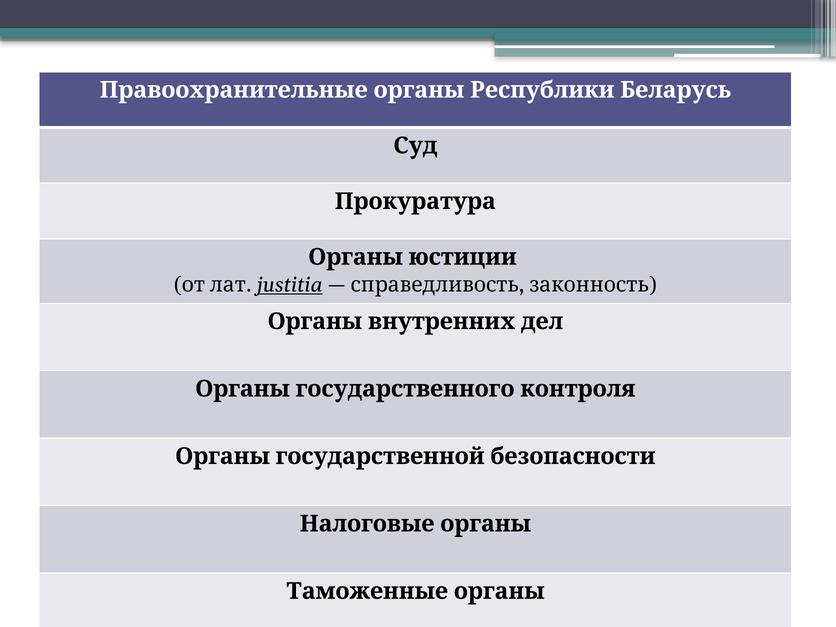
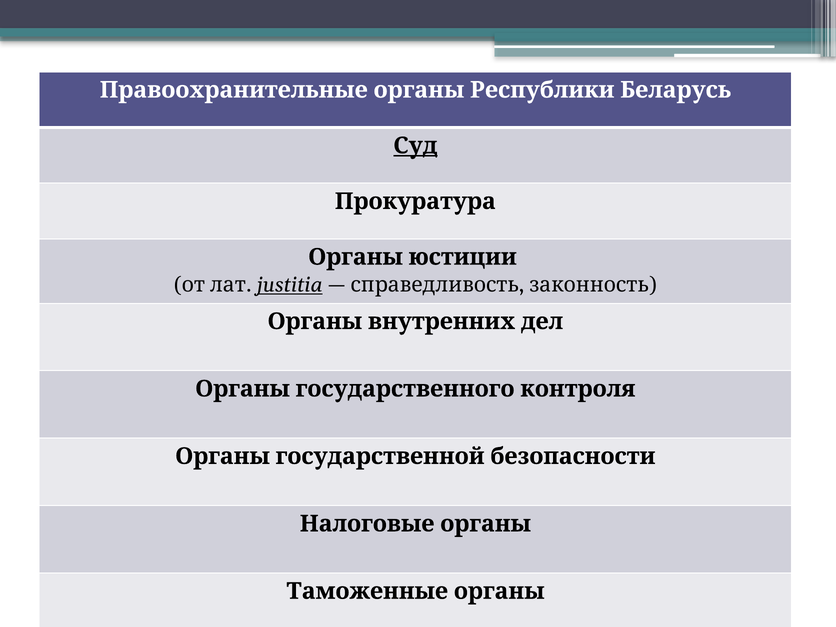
Суд underline: none -> present
